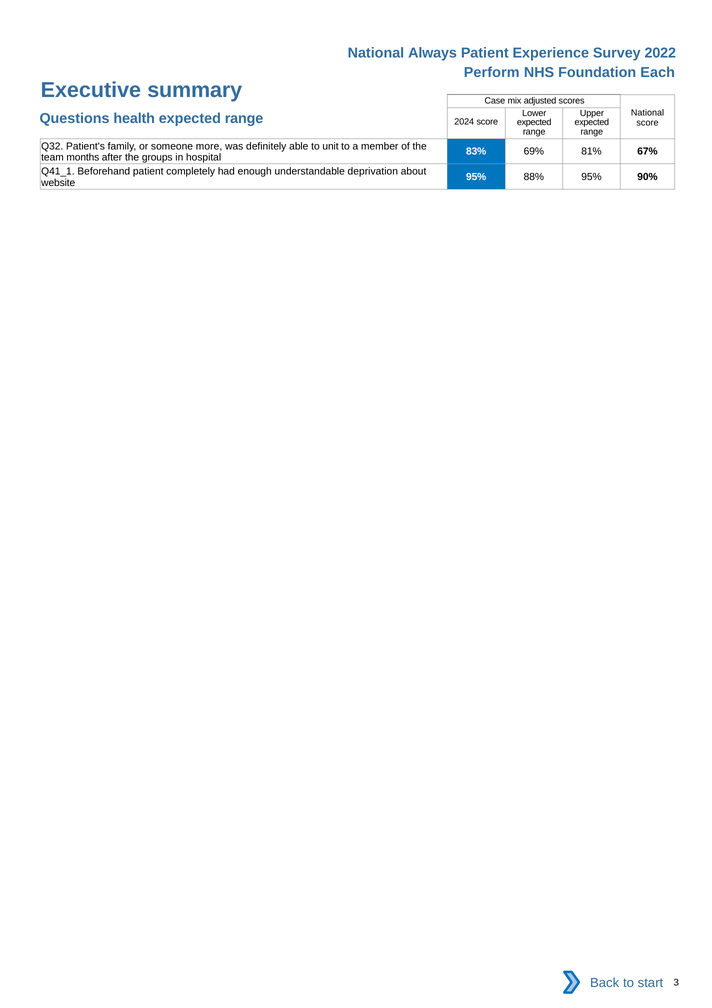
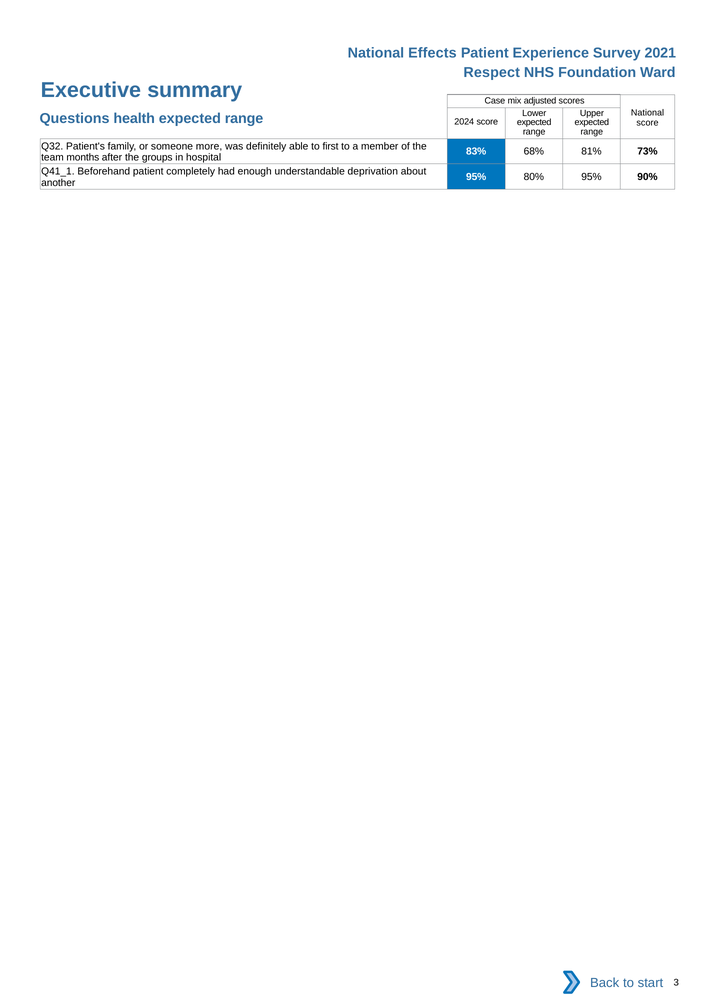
Always: Always -> Effects
2022: 2022 -> 2021
Perform: Perform -> Respect
Each: Each -> Ward
unit: unit -> first
69%: 69% -> 68%
67%: 67% -> 73%
88%: 88% -> 80%
website: website -> another
